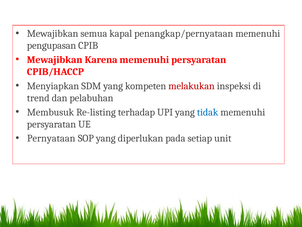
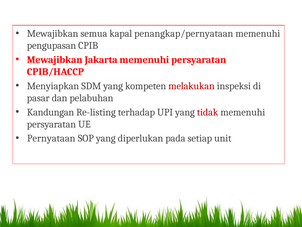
Karena: Karena -> Jakarta
trend: trend -> pasar
Membusuk: Membusuk -> Kandungan
tidak colour: blue -> red
